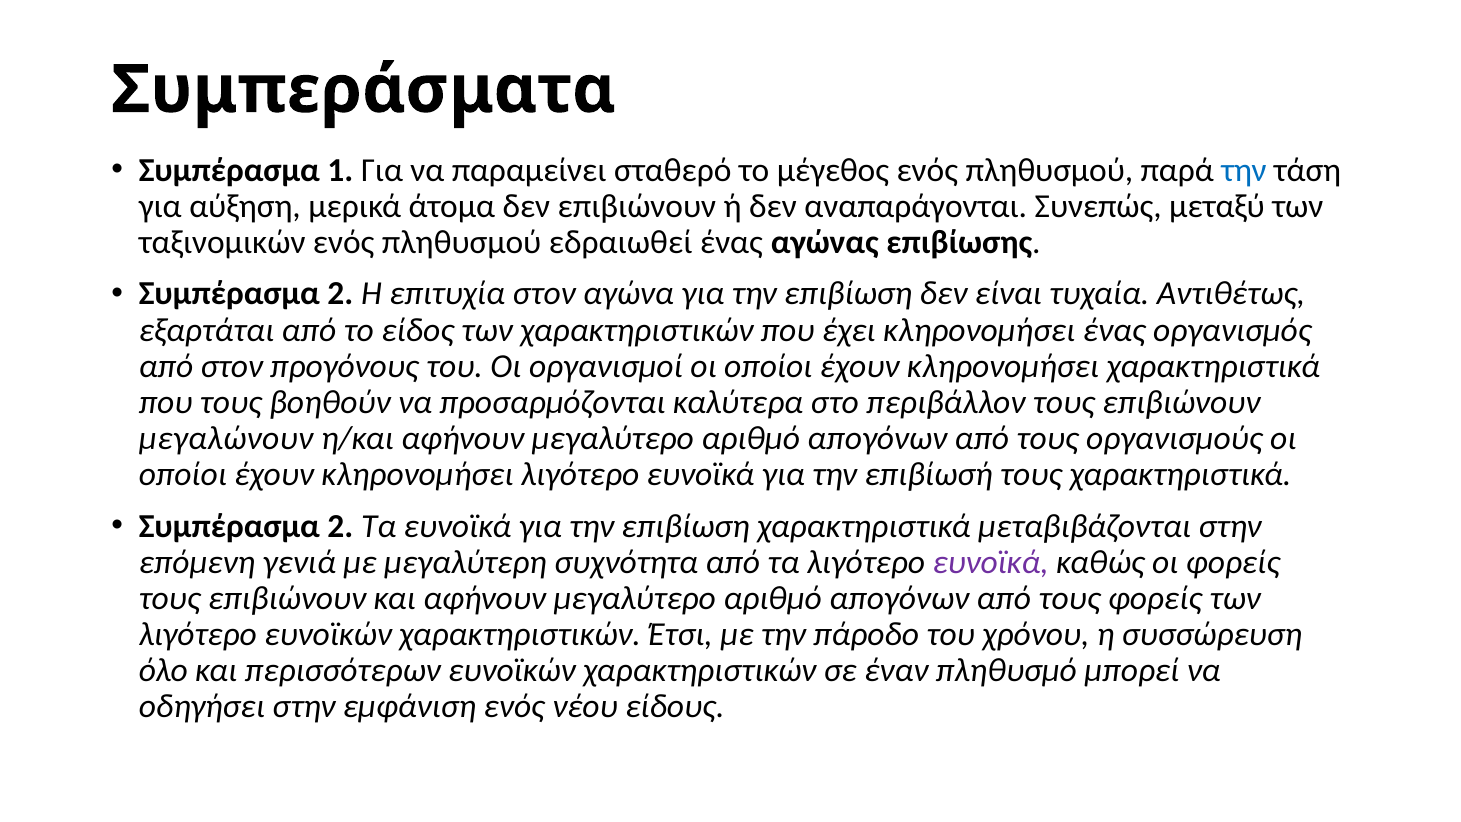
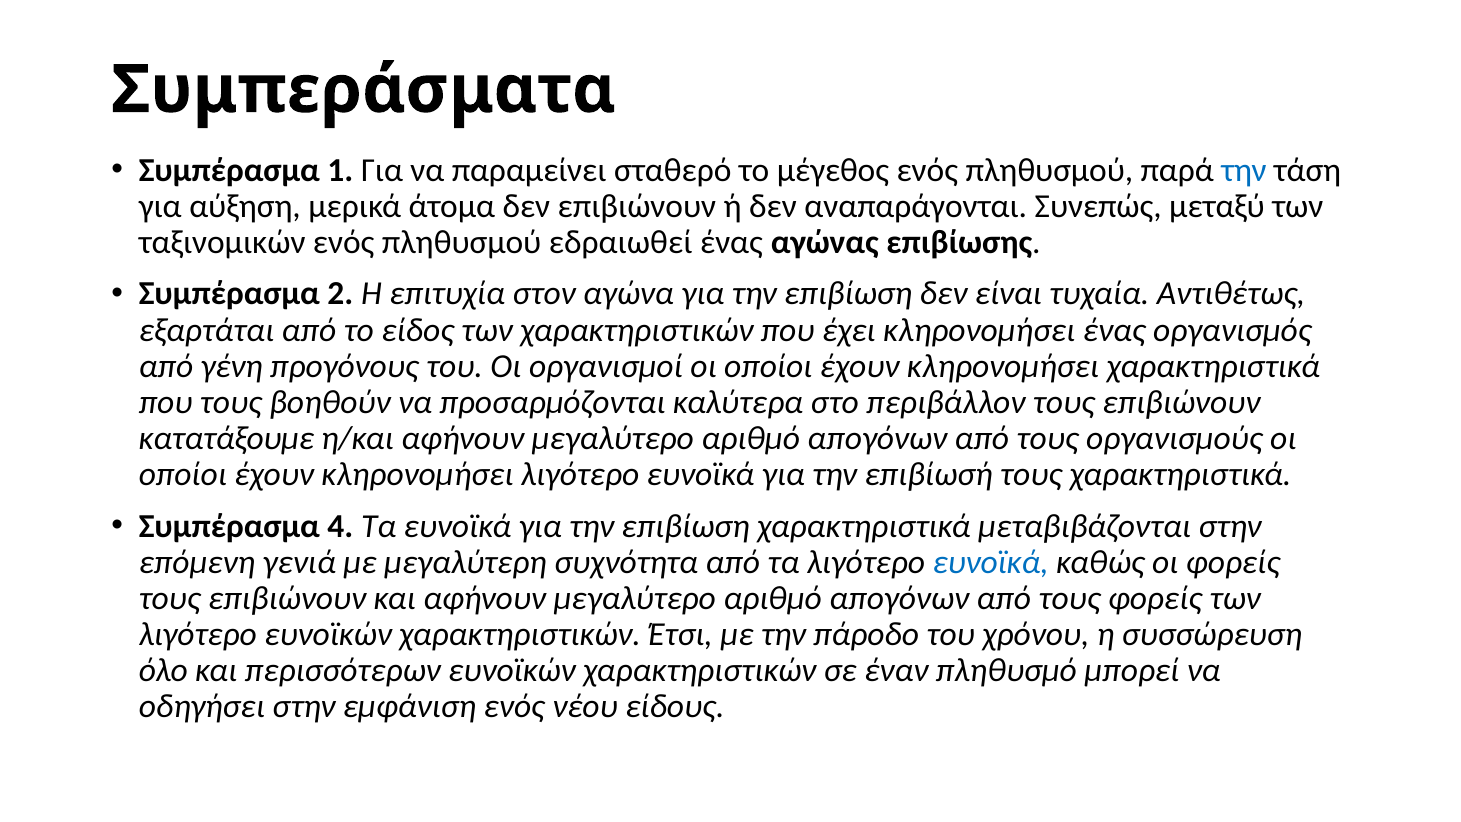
από στον: στον -> γένη
μεγαλώνουν: μεγαλώνουν -> κατατάξουμε
2 at (340, 526): 2 -> 4
ευνοϊκά at (991, 562) colour: purple -> blue
